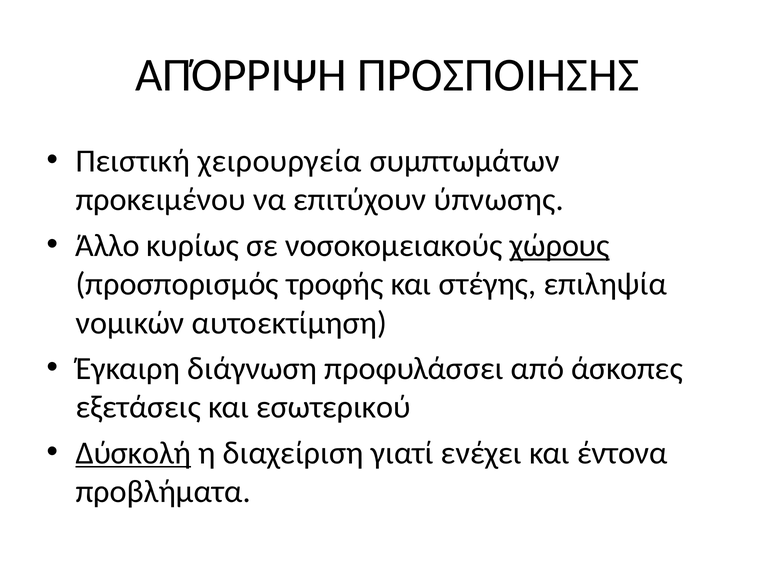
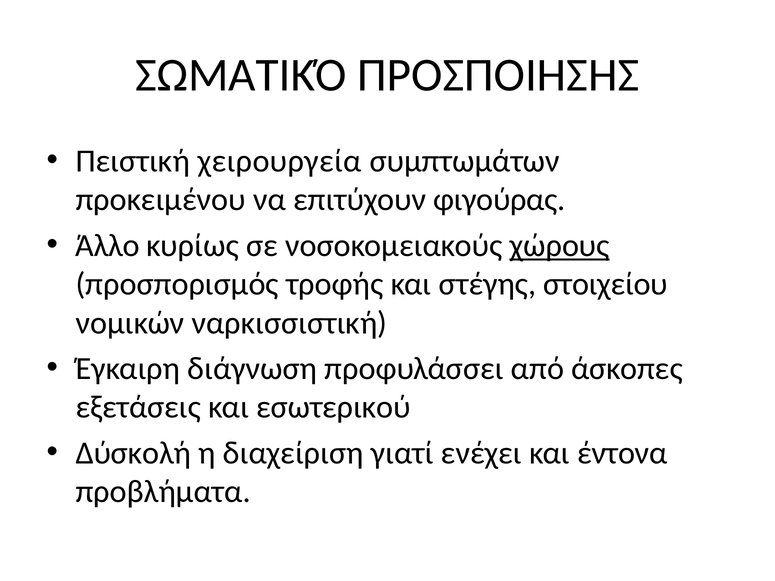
ΑΠΌΡΡΙΨΗ: ΑΠΌΡΡΙΨΗ -> ΣΩΜΑΤΙΚΌ
ύπνωσης: ύπνωσης -> φιγούρας
επιληψία: επιληψία -> στοιχείου
αυτοεκτίμηση: αυτοεκτίμηση -> ναρκισσιστική
Δύσκολή underline: present -> none
